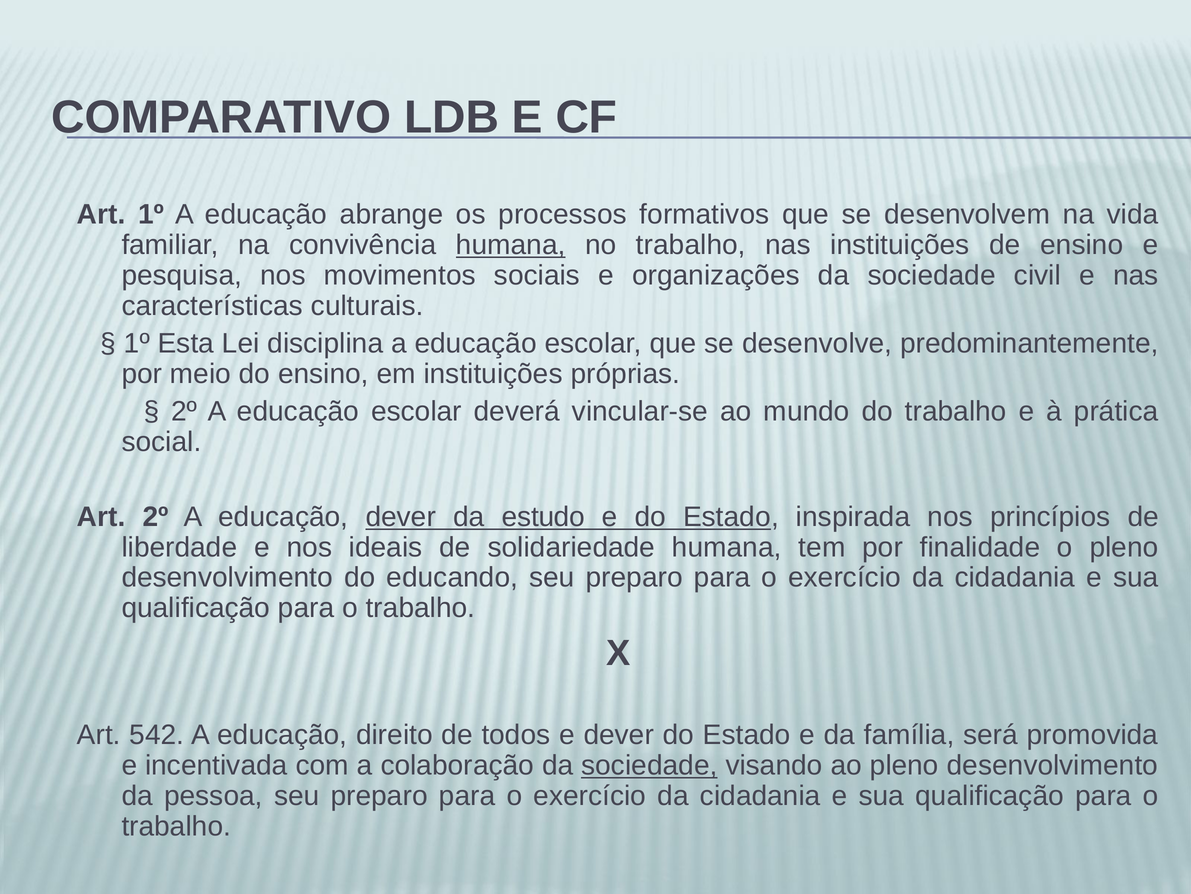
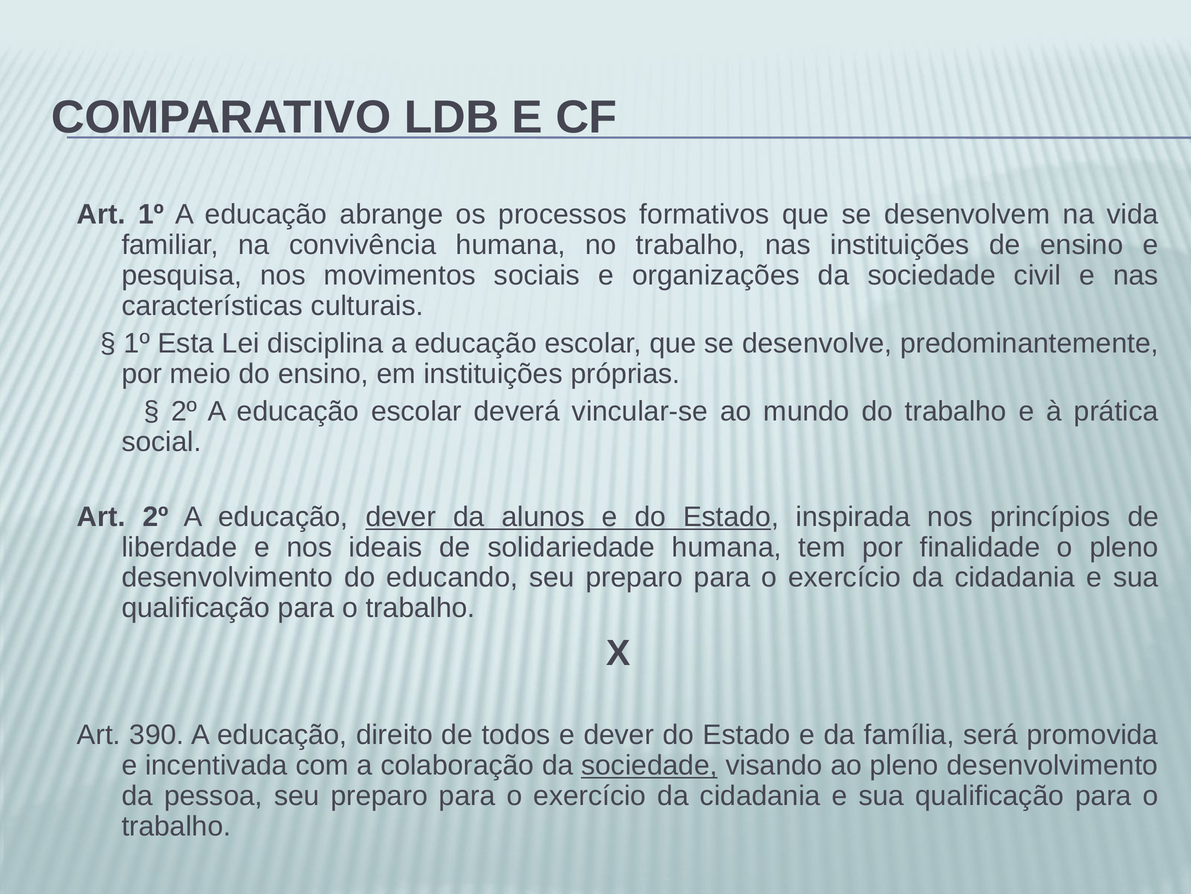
humana at (511, 245) underline: present -> none
estudo: estudo -> alunos
542: 542 -> 390
